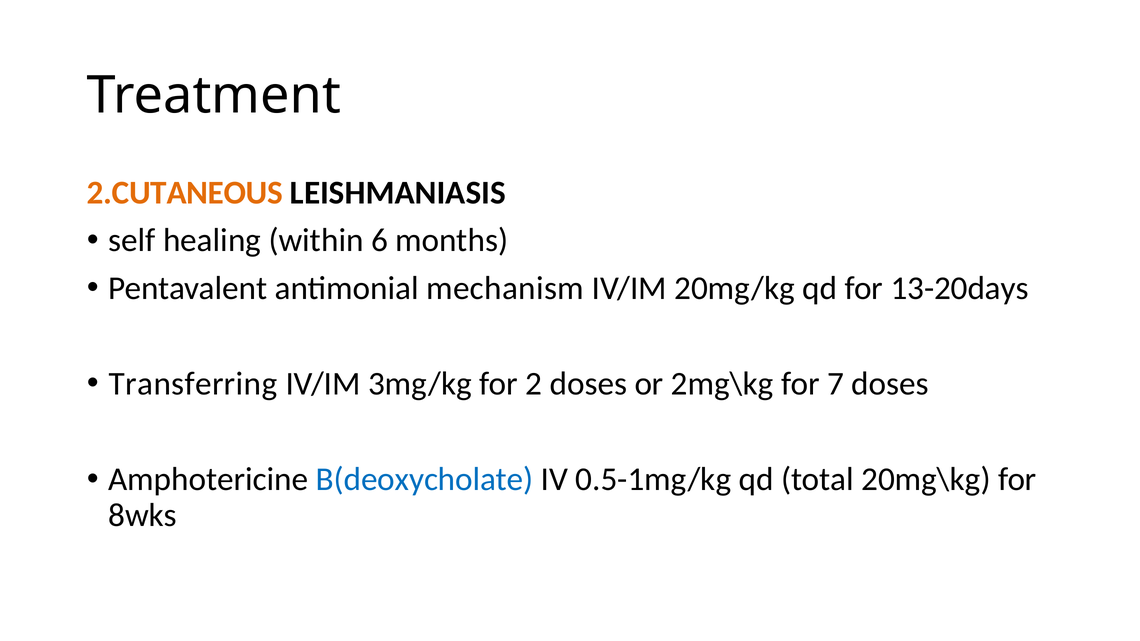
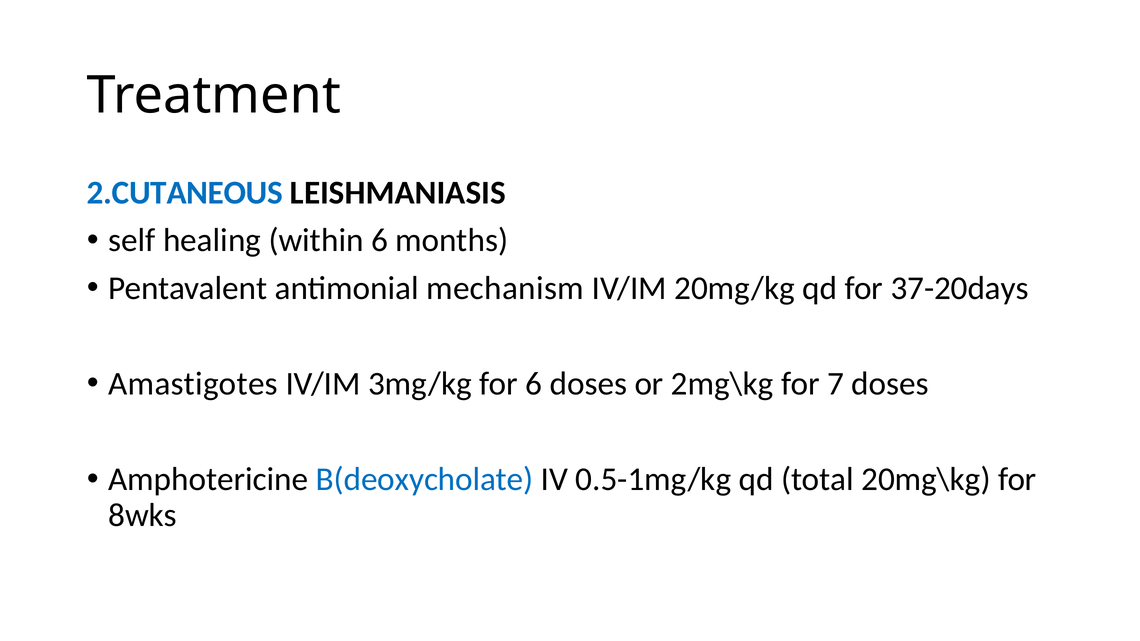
2.CUTANEOUS colour: orange -> blue
13-20days: 13-20days -> 37-20days
Transferring: Transferring -> Amastigotes
for 2: 2 -> 6
